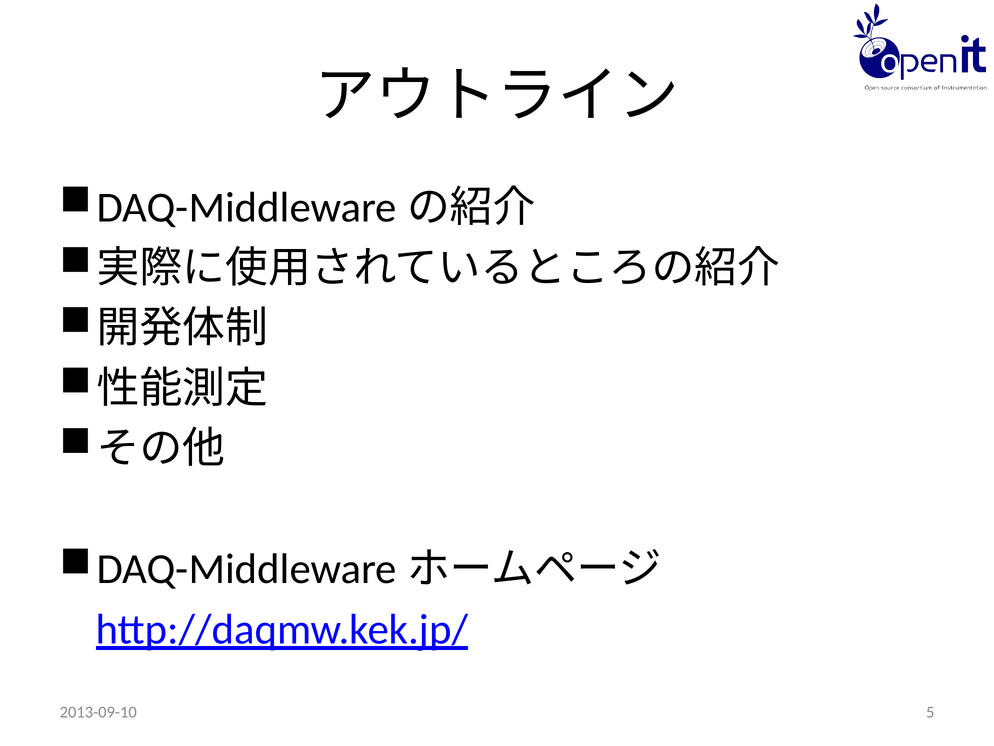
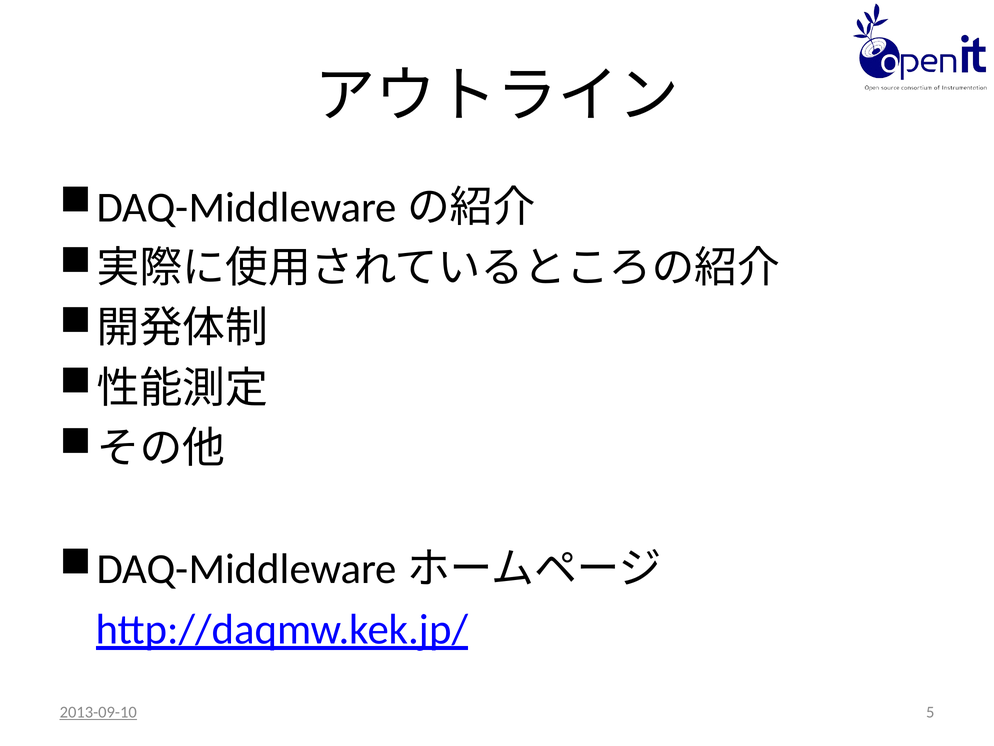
2013-09-10 underline: none -> present
